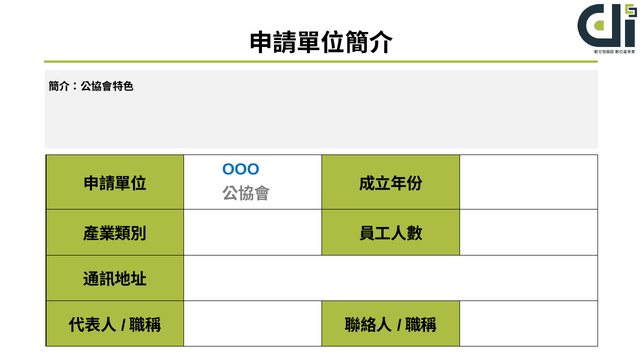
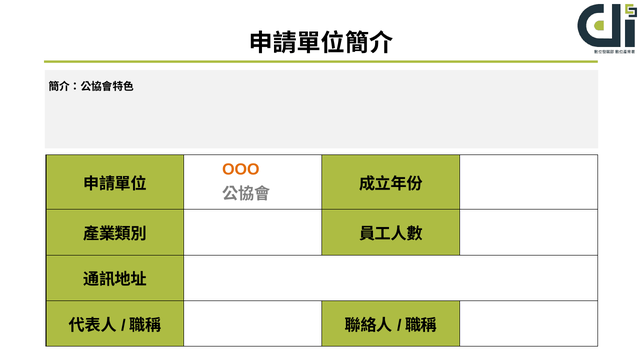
OOO colour: blue -> orange
